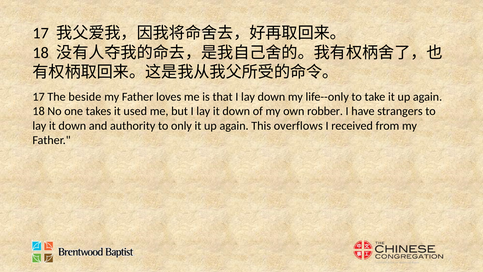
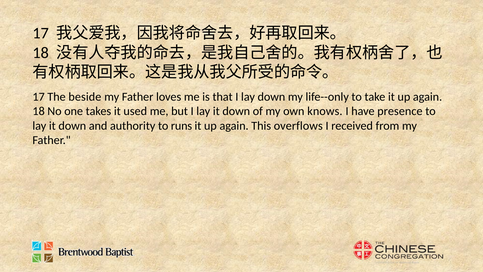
robber: robber -> knows
strangers: strangers -> presence
only: only -> runs
